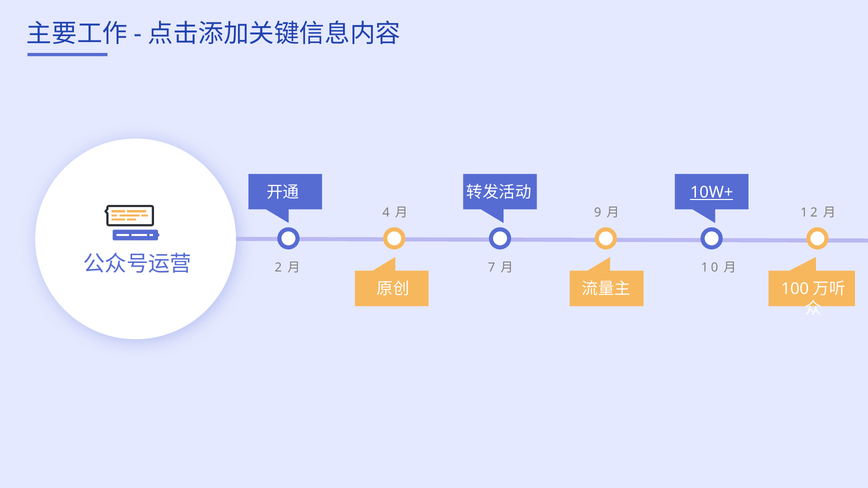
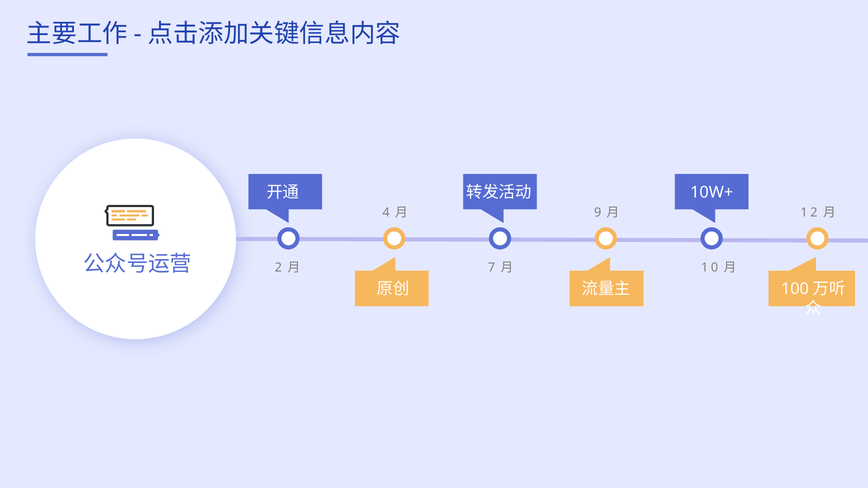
10W+ underline: present -> none
